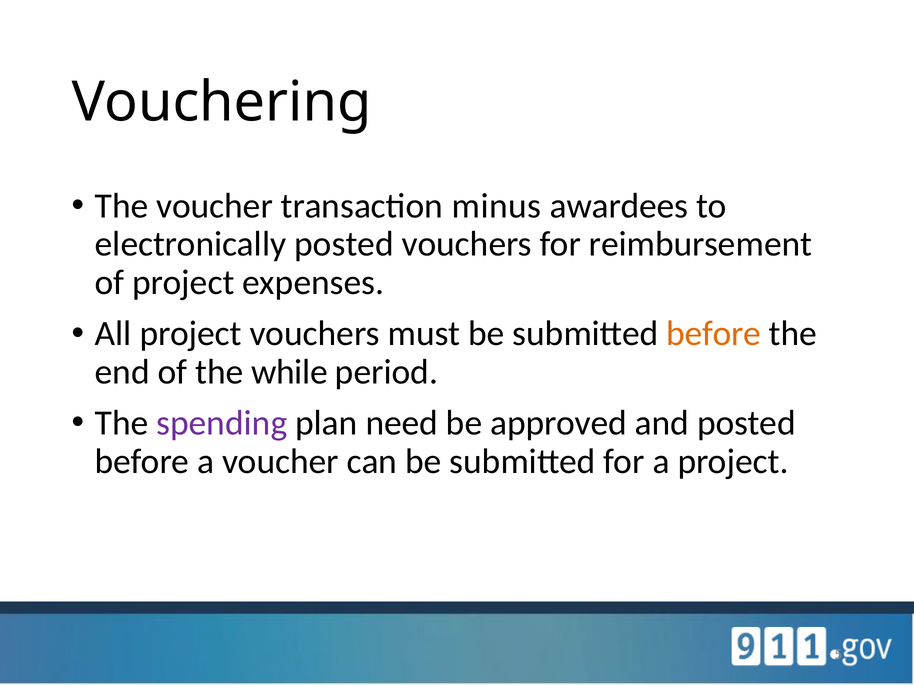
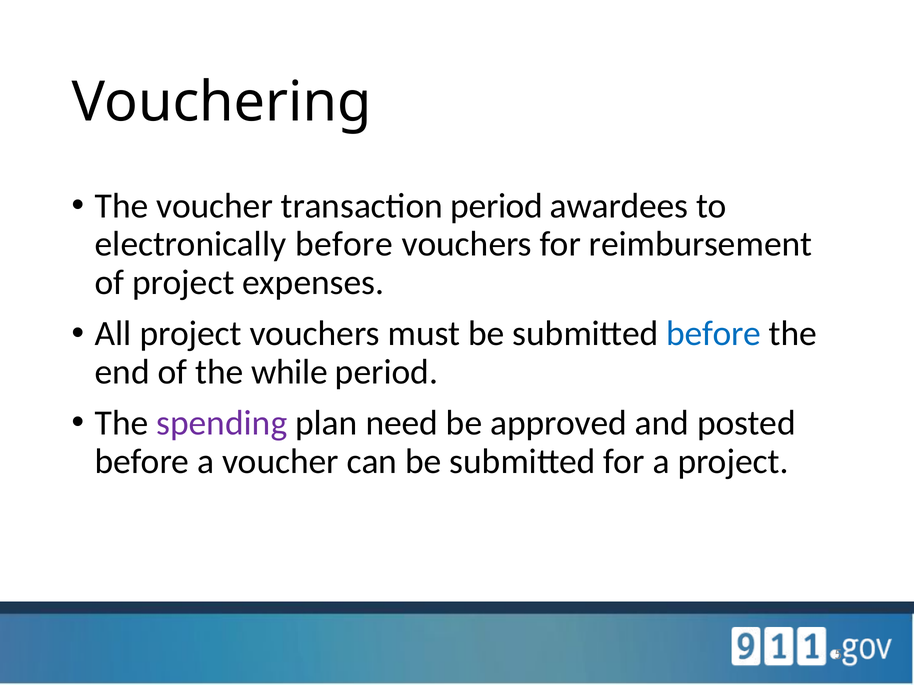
transaction minus: minus -> period
electronically posted: posted -> before
before at (714, 334) colour: orange -> blue
